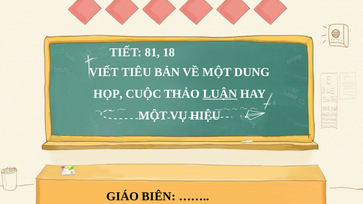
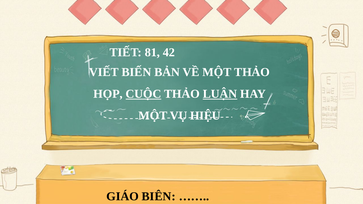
18: 18 -> 42
TIÊU: TIÊU -> BIẾN
MỘT DUNG: DUNG -> THẢO
CUỘC underline: none -> present
